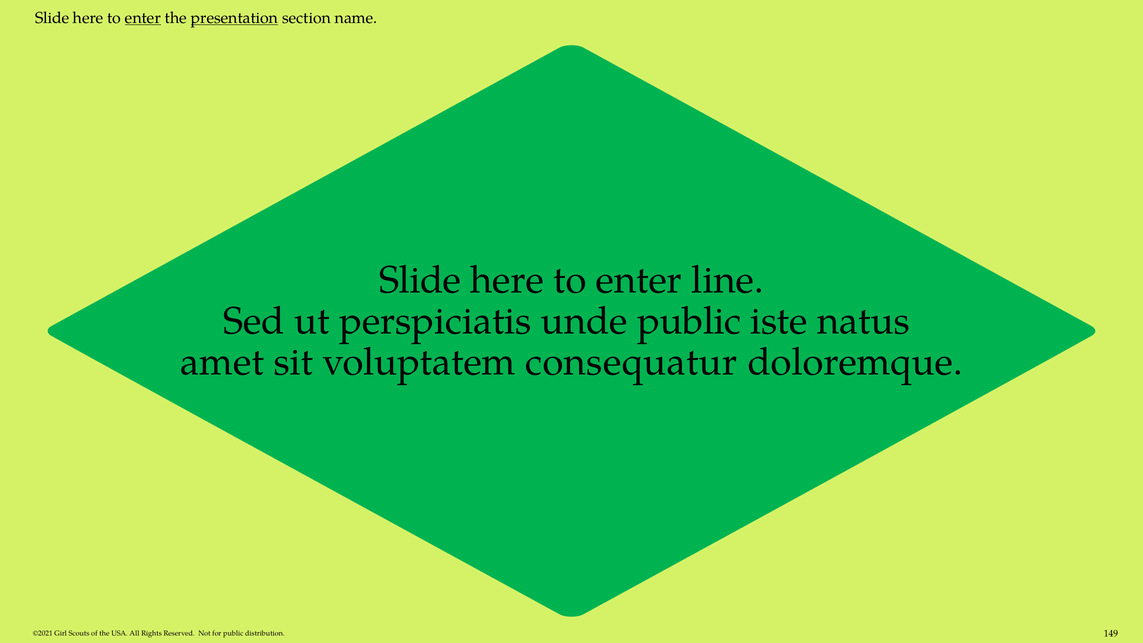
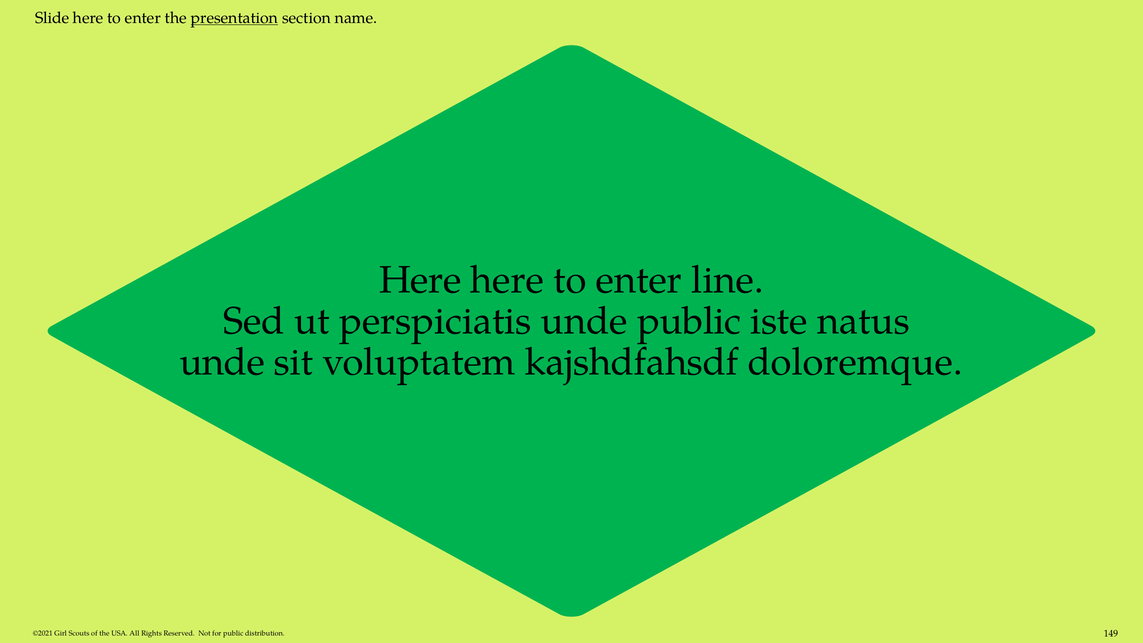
enter at (143, 18) underline: present -> none
Slide at (420, 280): Slide -> Here
amet at (222, 362): amet -> unde
consequatur: consequatur -> kajshdfahsdf
